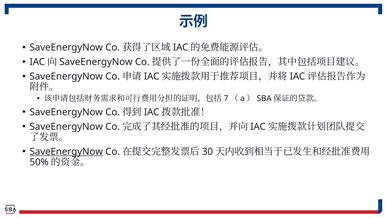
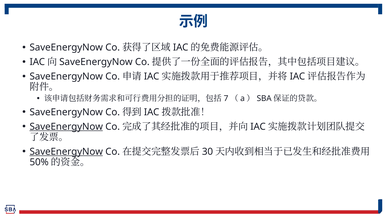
SaveEnergyNow at (66, 126) underline: none -> present
